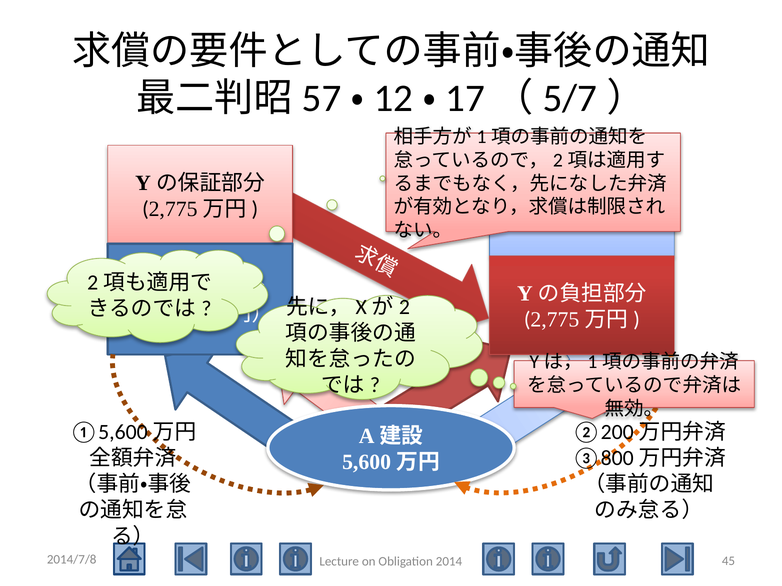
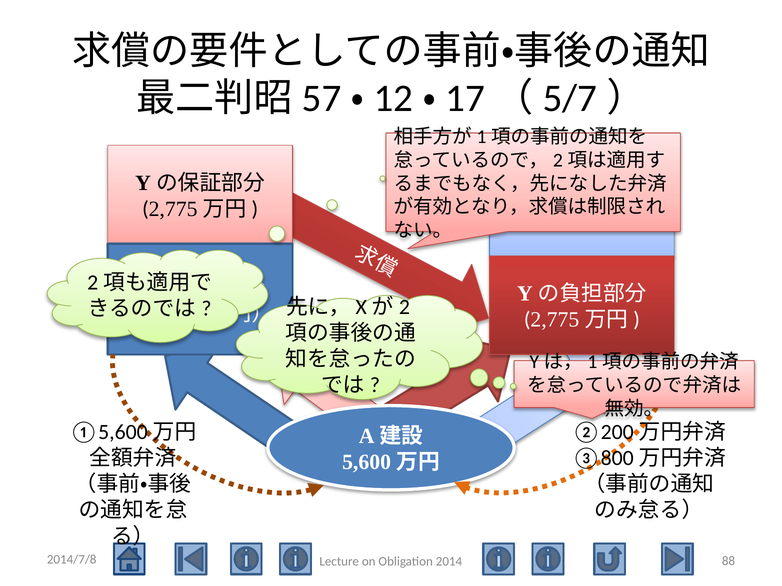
45: 45 -> 88
